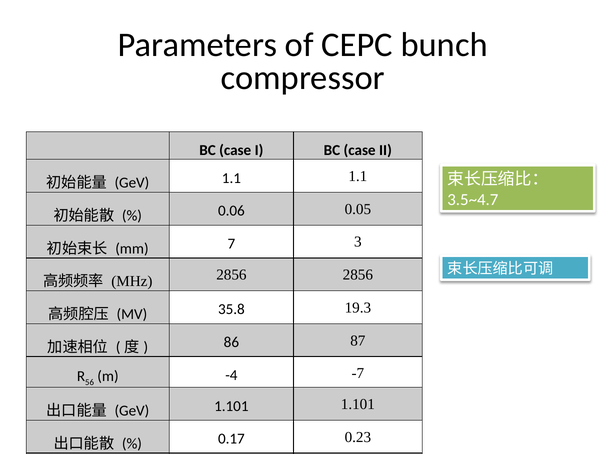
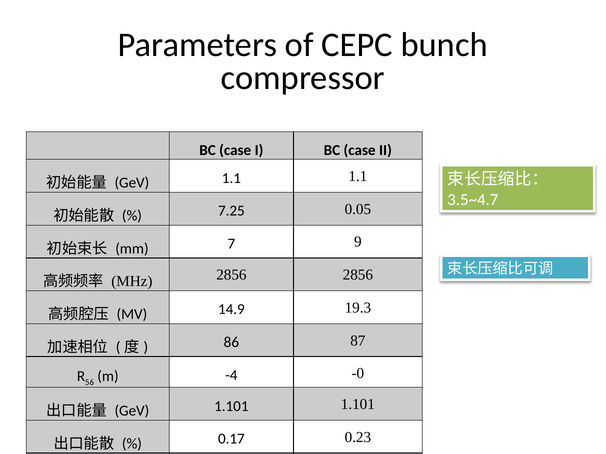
0.06: 0.06 -> 7.25
3: 3 -> 9
35.8: 35.8 -> 14.9
-7: -7 -> -0
